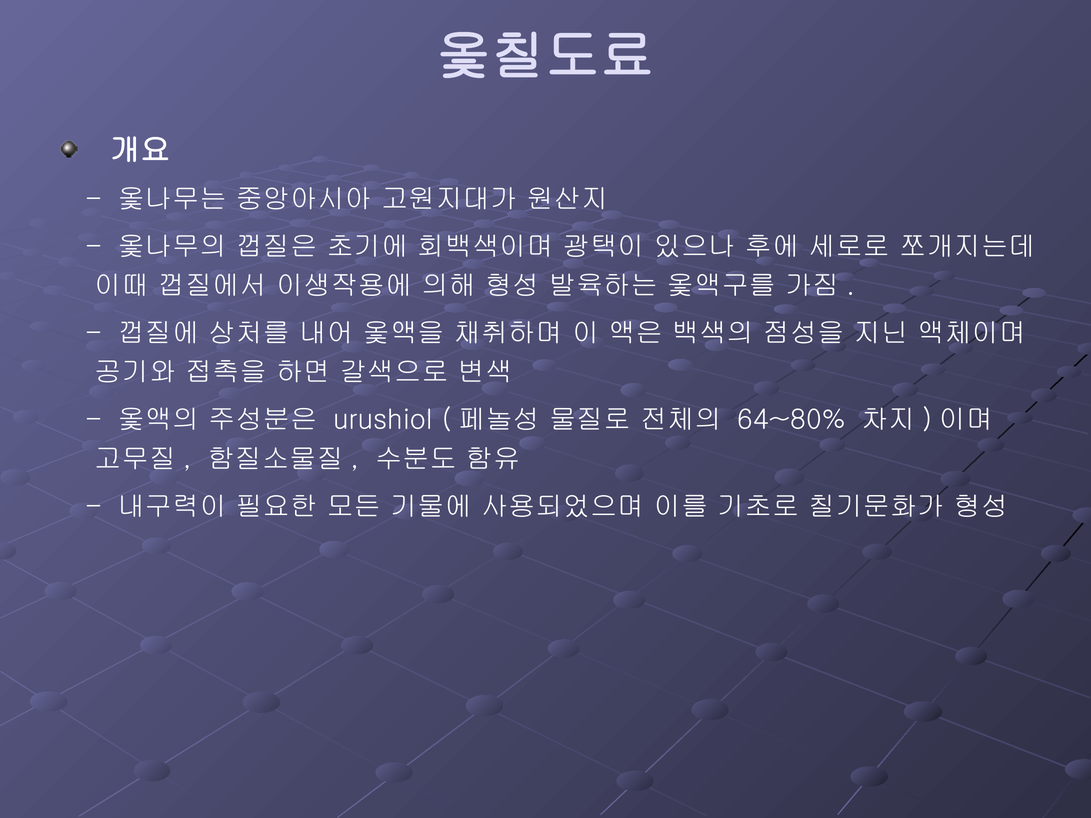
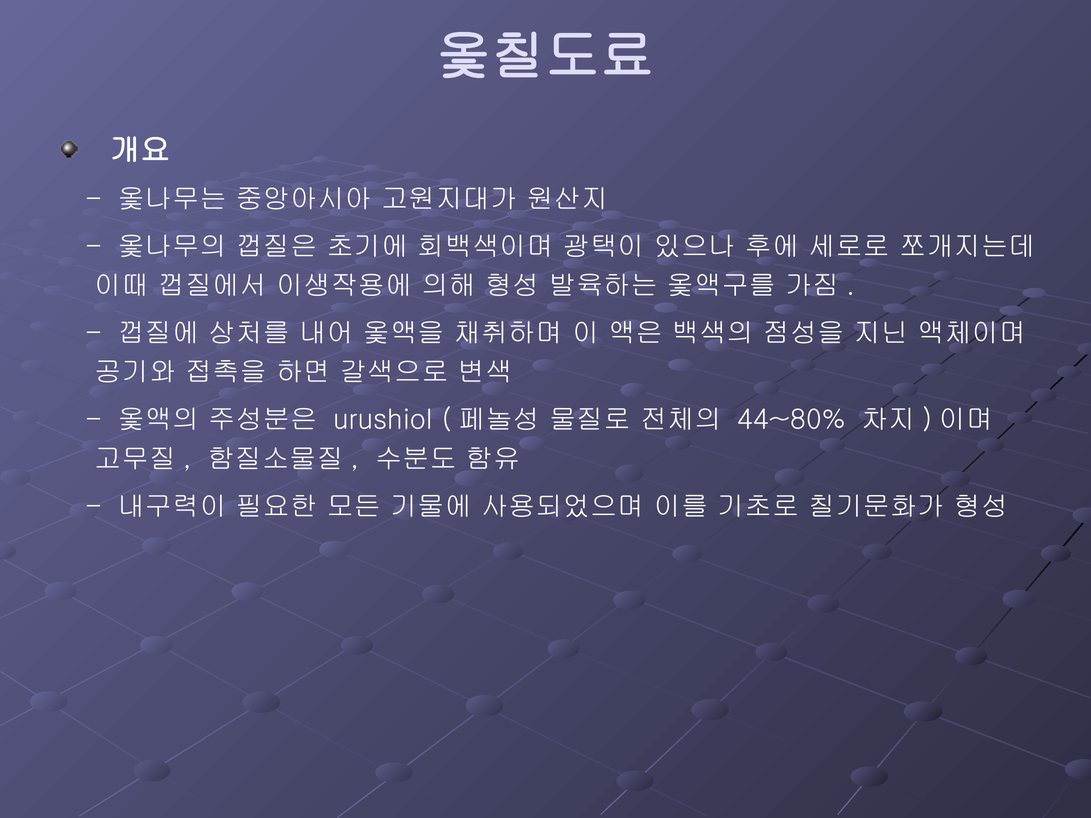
64~80%: 64~80% -> 44~80%
